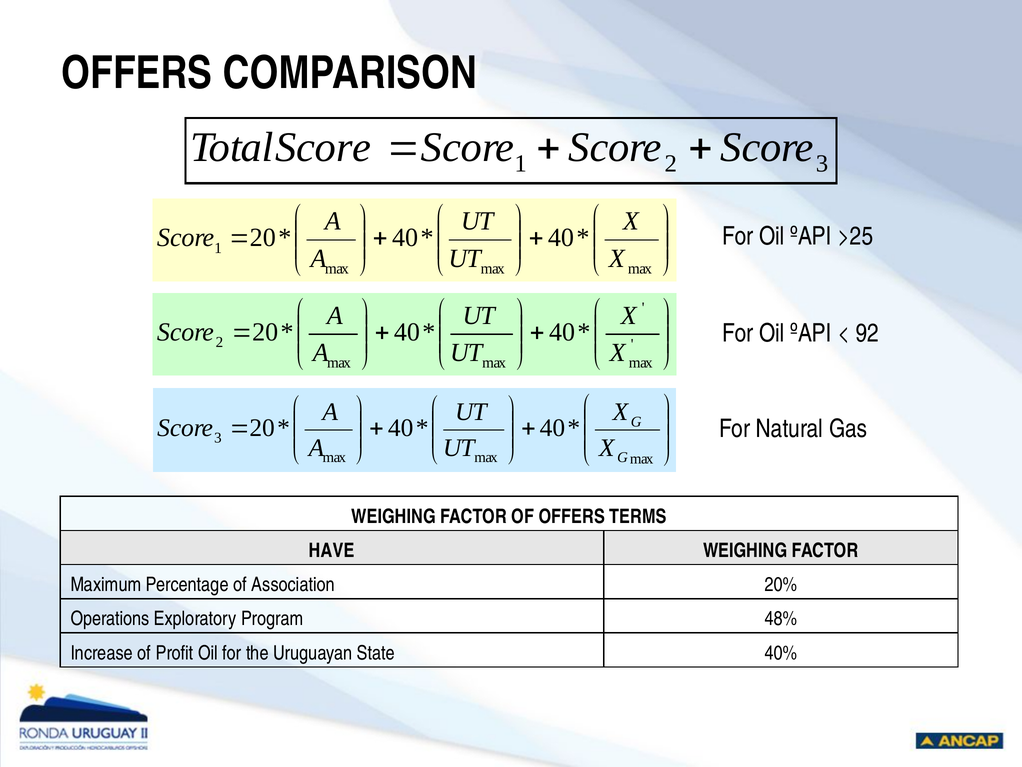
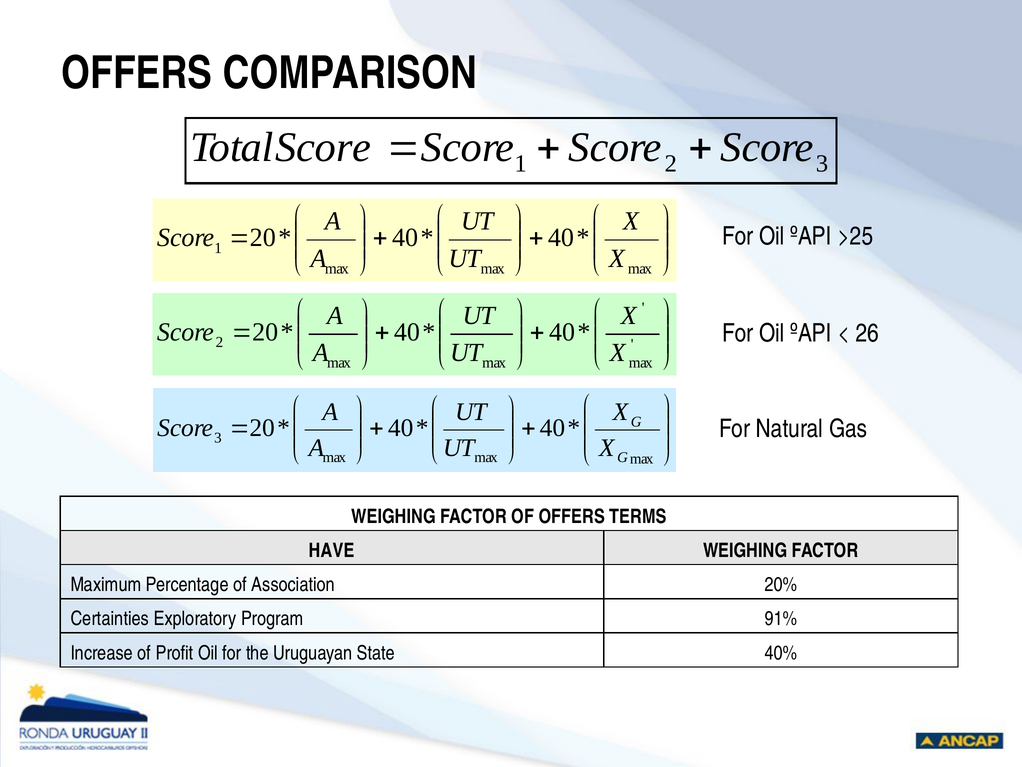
92: 92 -> 26
Operations: Operations -> Certainties
48%: 48% -> 91%
